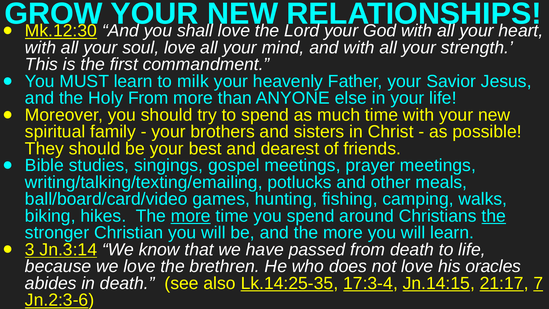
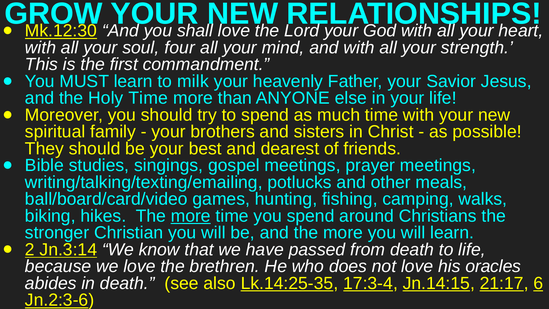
soul love: love -> four
Holy From: From -> Time
the at (494, 216) underline: present -> none
3: 3 -> 2
7: 7 -> 6
